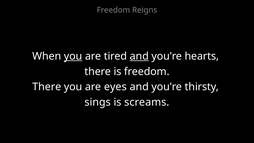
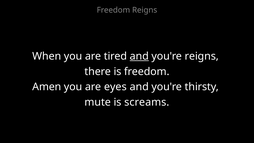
you at (73, 56) underline: present -> none
you're hearts: hearts -> reigns
There at (47, 87): There -> Amen
sings: sings -> mute
